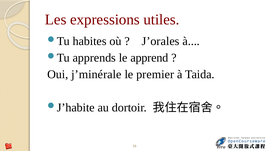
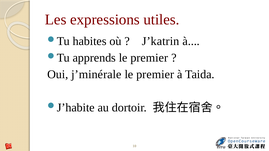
J’orales: J’orales -> J’katrin
apprends le apprend: apprend -> premier
